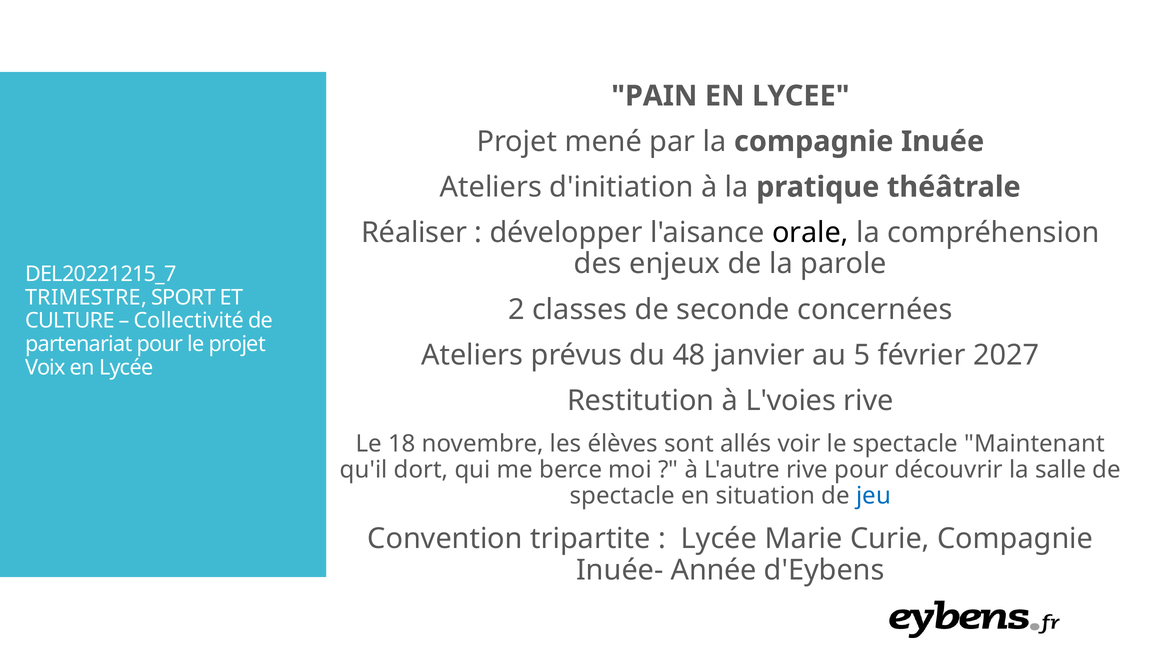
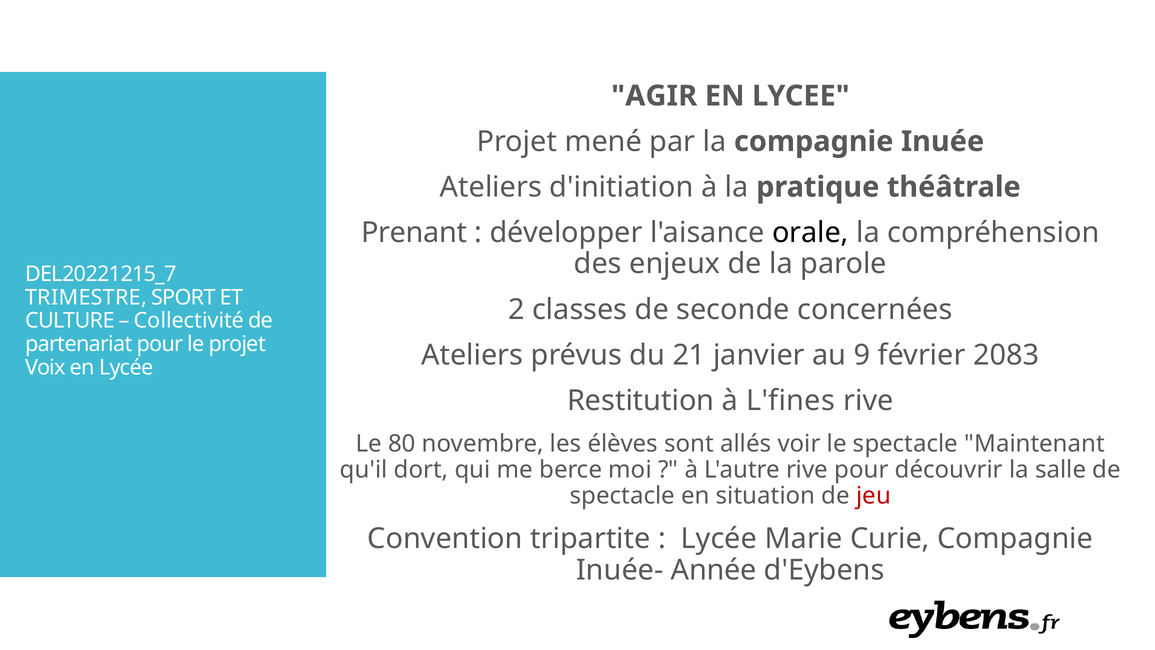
PAIN: PAIN -> AGIR
Réaliser: Réaliser -> Prenant
48: 48 -> 21
5: 5 -> 9
2027: 2027 -> 2083
L'voies: L'voies -> L'fines
18: 18 -> 80
jeu colour: blue -> red
